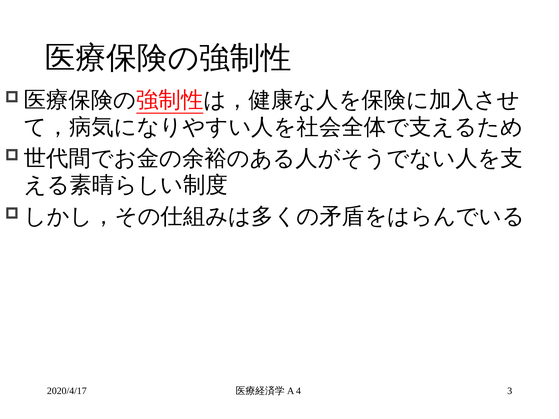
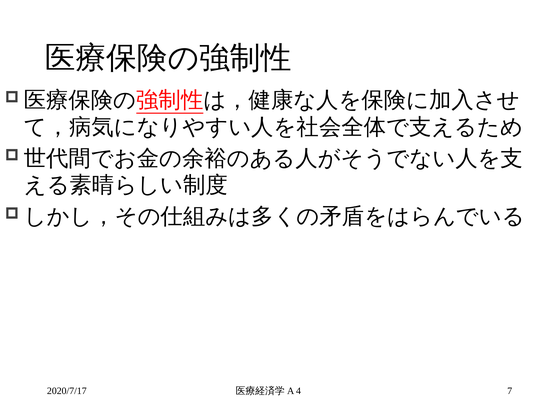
2020/4/17: 2020/4/17 -> 2020/7/17
3: 3 -> 7
